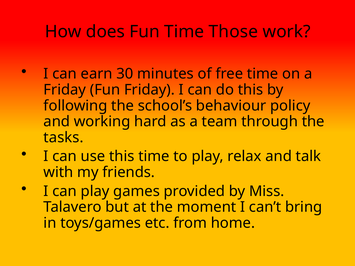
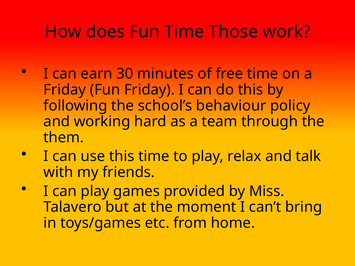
tasks: tasks -> them
